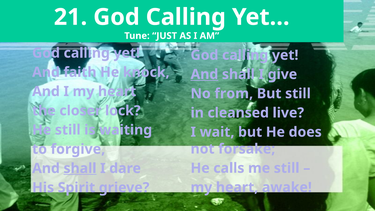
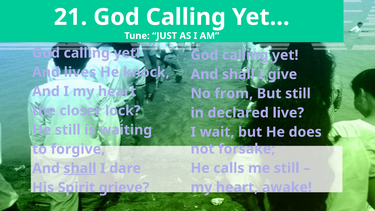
faith: faith -> lives
And at (204, 74) underline: present -> none
cleansed: cleansed -> declared
